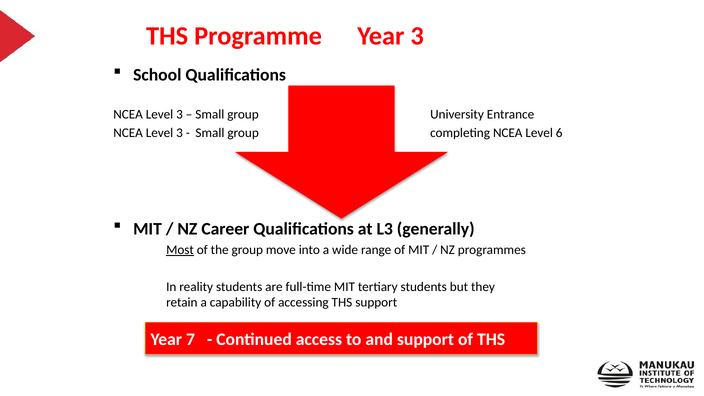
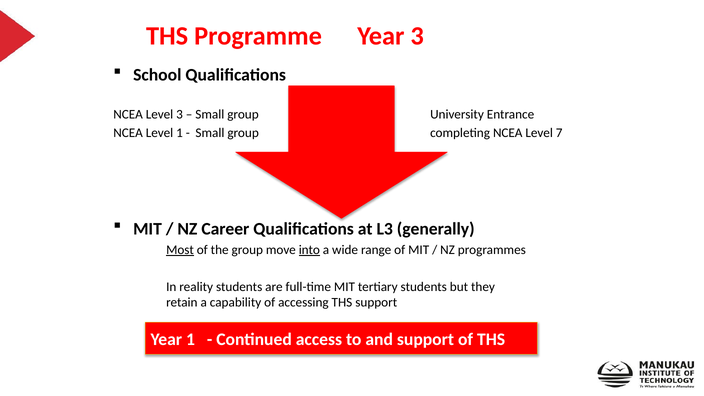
3 at (180, 133): 3 -> 1
6: 6 -> 7
into underline: none -> present
Year 7: 7 -> 1
